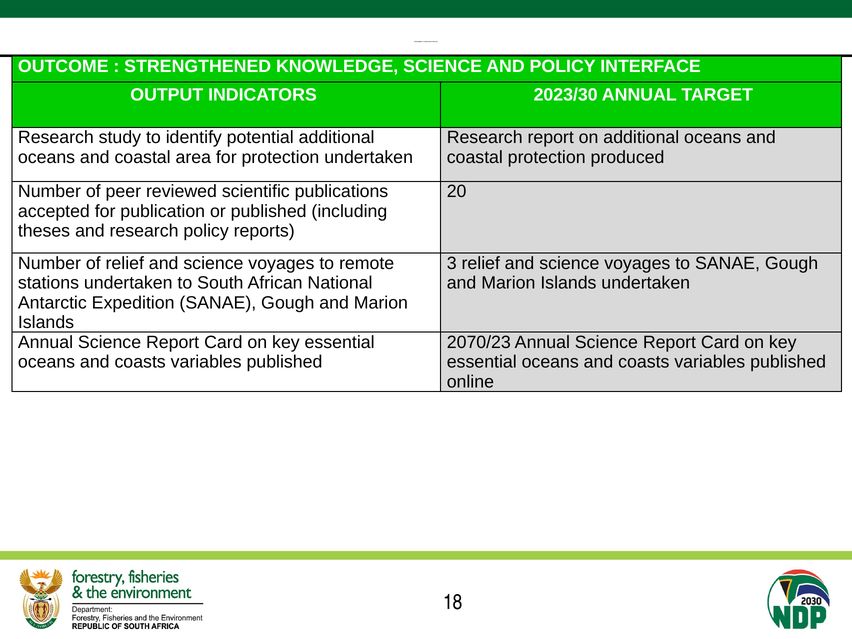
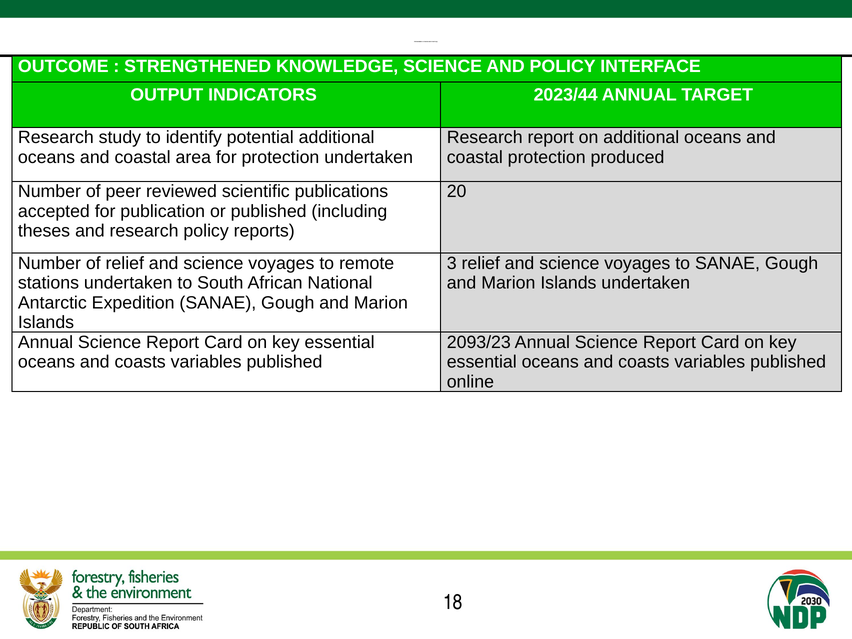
2023/30: 2023/30 -> 2023/44
2070/23: 2070/23 -> 2093/23
